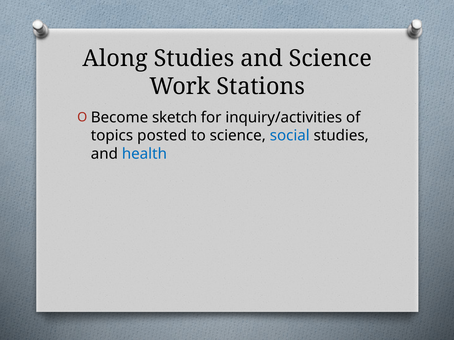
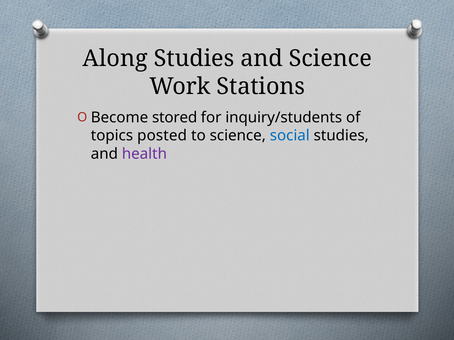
sketch: sketch -> stored
inquiry/activities: inquiry/activities -> inquiry/students
health colour: blue -> purple
